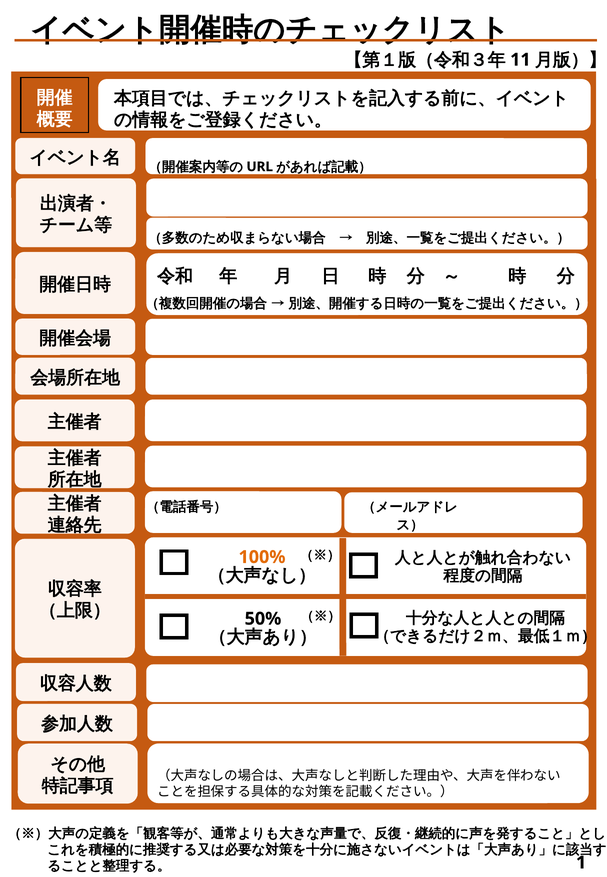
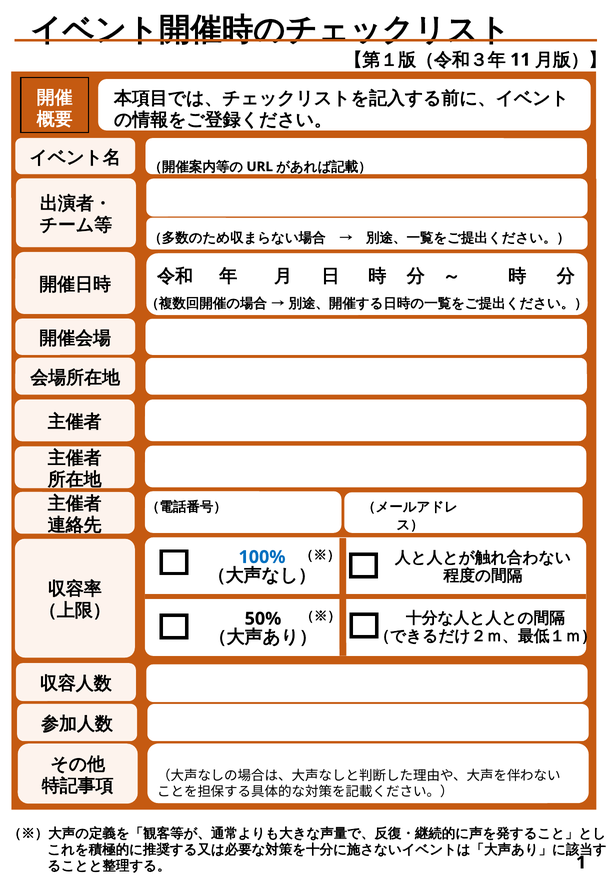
100% colour: orange -> blue
